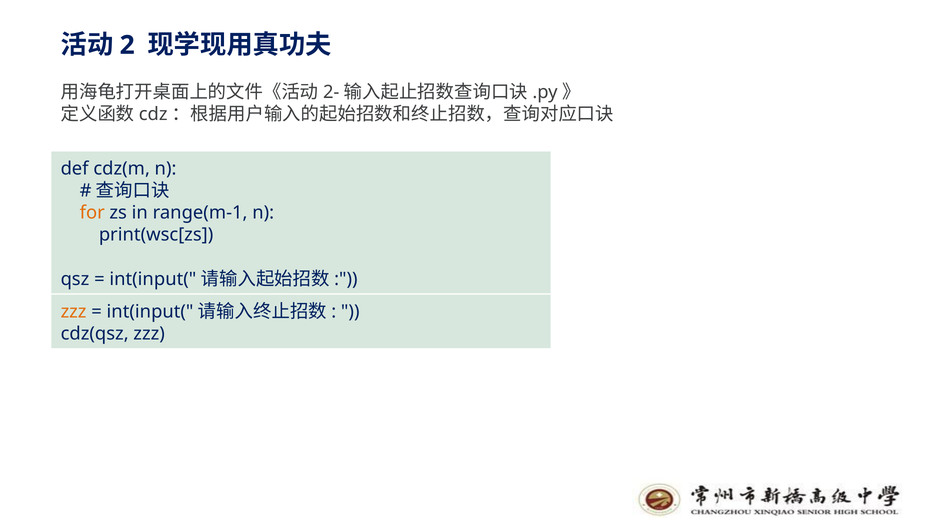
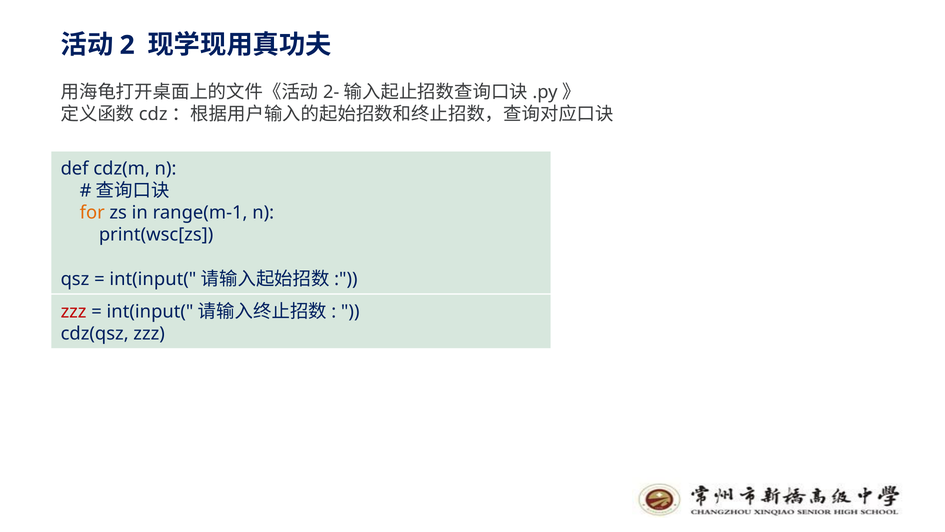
zzz at (74, 311) colour: orange -> red
